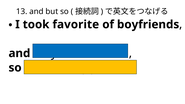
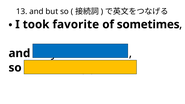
boyfriends: boyfriends -> sometimes
